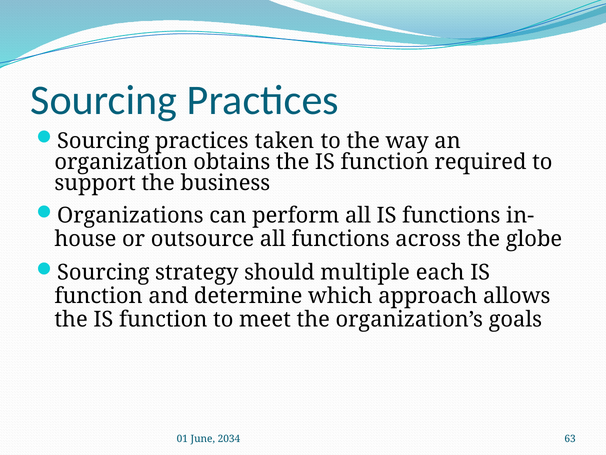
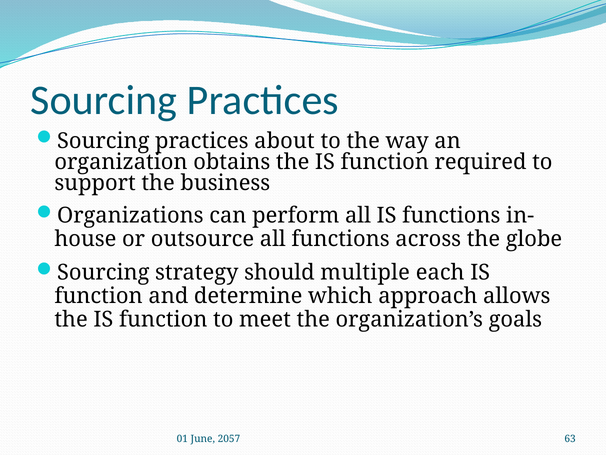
taken: taken -> about
2034: 2034 -> 2057
